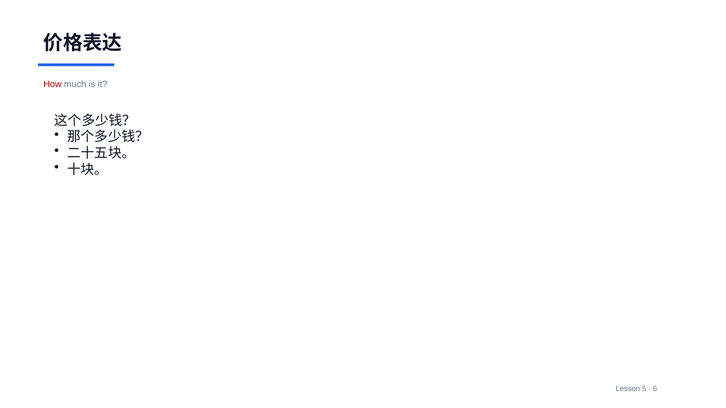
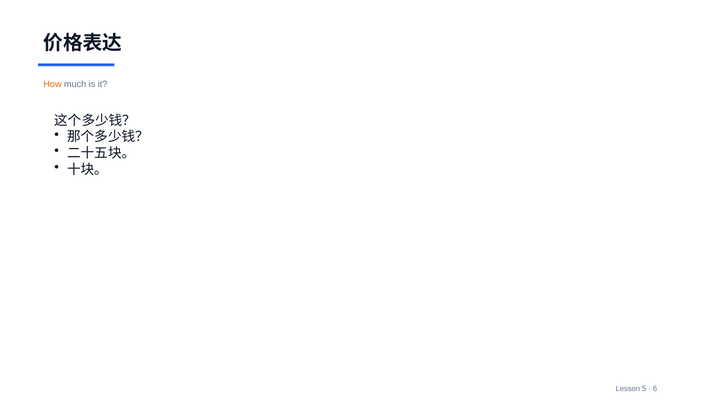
How colour: red -> orange
